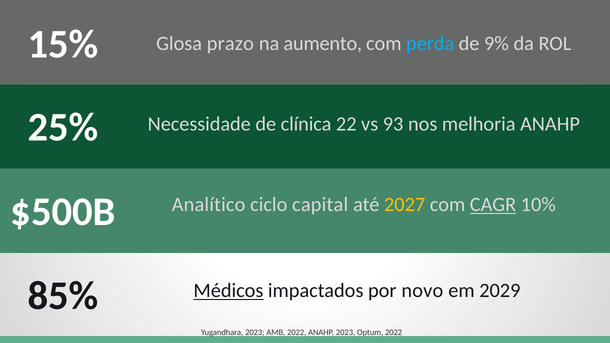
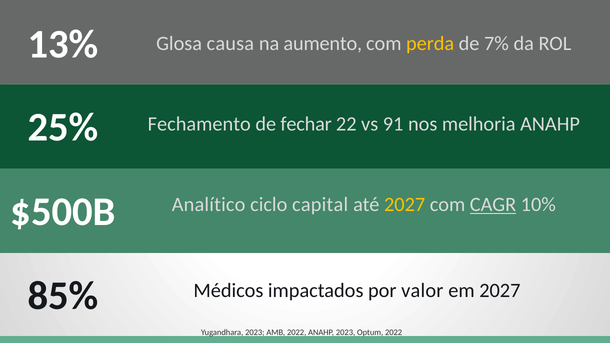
15%: 15% -> 13%
prazo: prazo -> causa
perda colour: light blue -> yellow
9%: 9% -> 7%
Necessidade: Necessidade -> Fechamento
clínica: clínica -> fechar
93: 93 -> 91
Médicos underline: present -> none
novo: novo -> valor
em 2029: 2029 -> 2027
